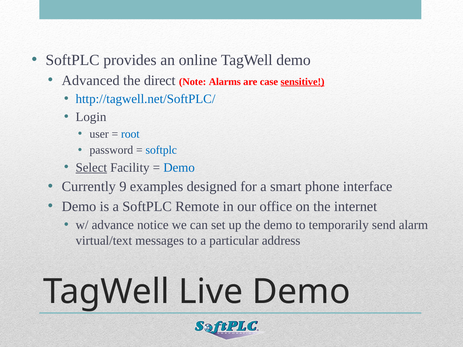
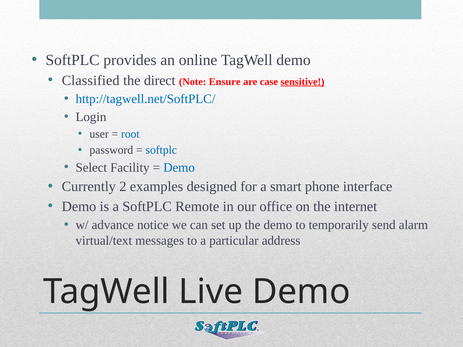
Advanced: Advanced -> Classified
Alarms: Alarms -> Ensure
Select underline: present -> none
9: 9 -> 2
